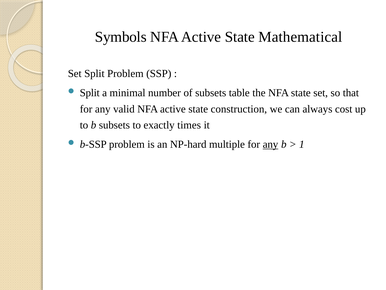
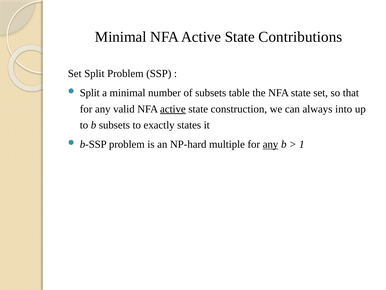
Symbols at (121, 37): Symbols -> Minimal
Mathematical: Mathematical -> Contributions
active at (173, 109) underline: none -> present
cost: cost -> into
times: times -> states
